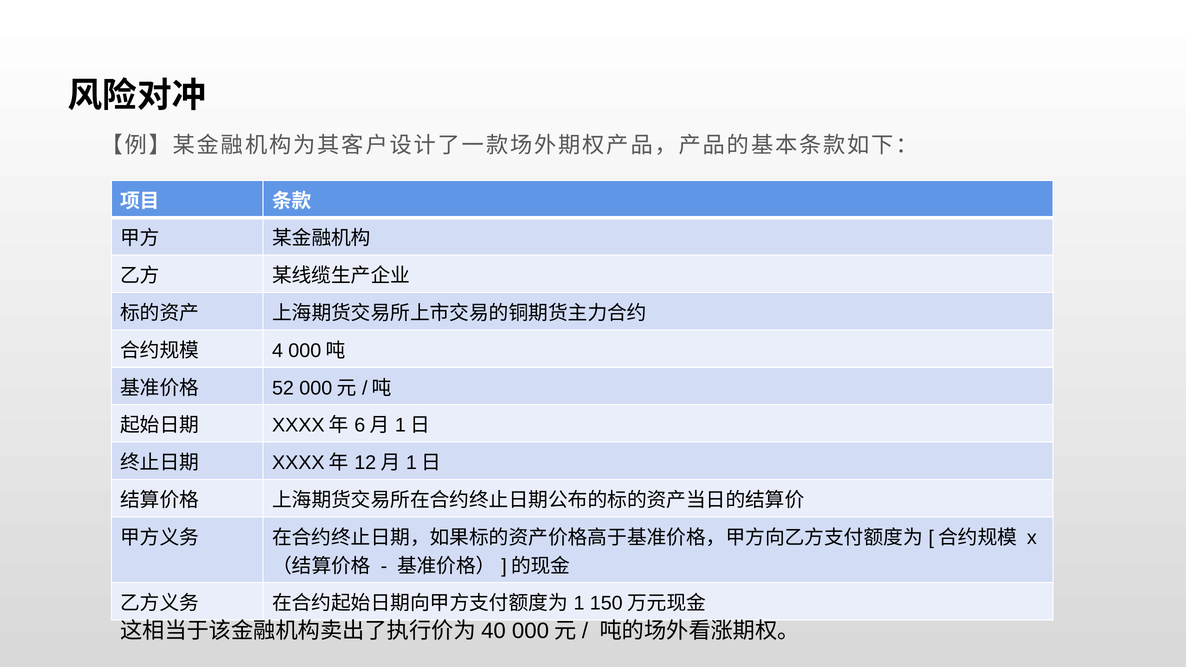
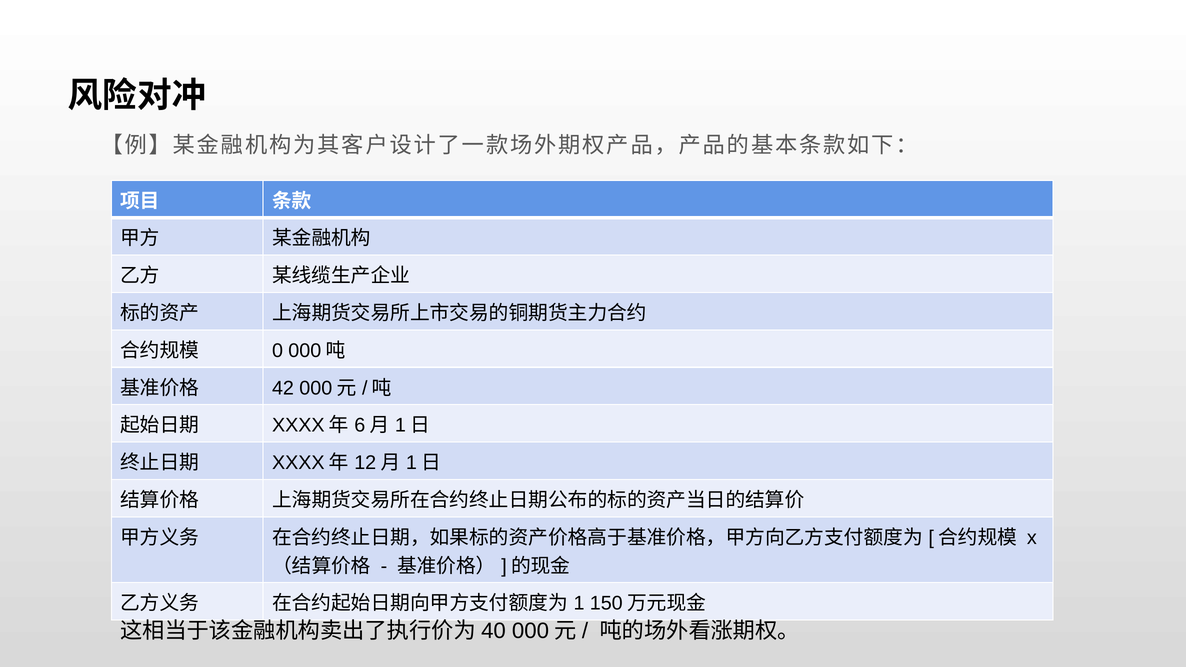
4: 4 -> 0
52: 52 -> 42
